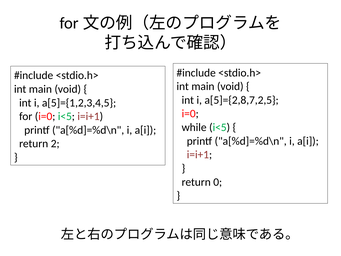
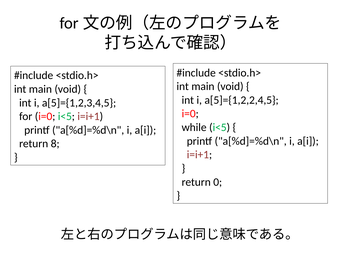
a[5]={2,8,7,2,5: a[5]={2,8,7,2,5 -> a[5]={1,2,2,4,5
2: 2 -> 8
